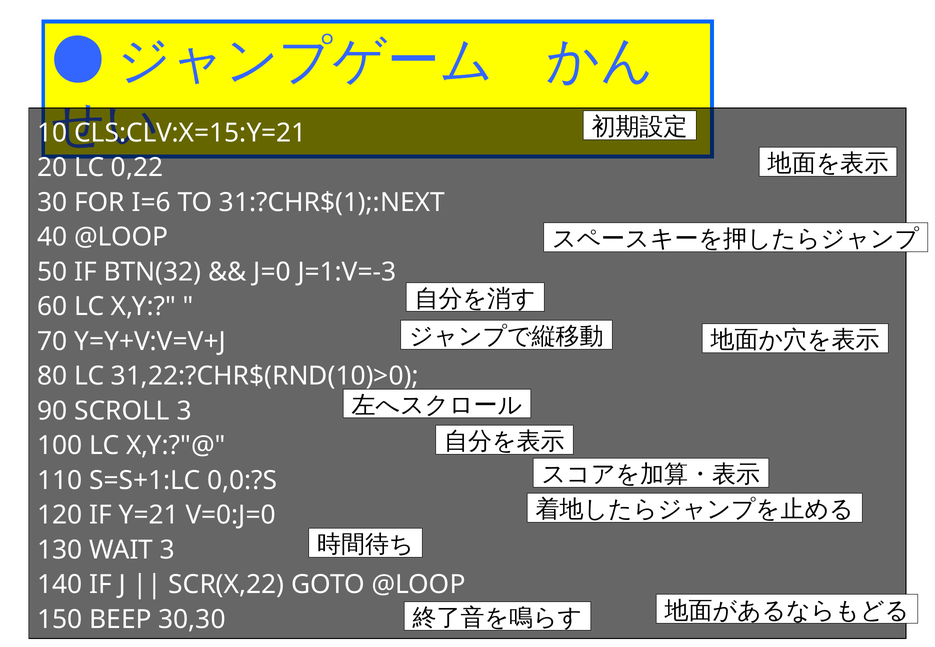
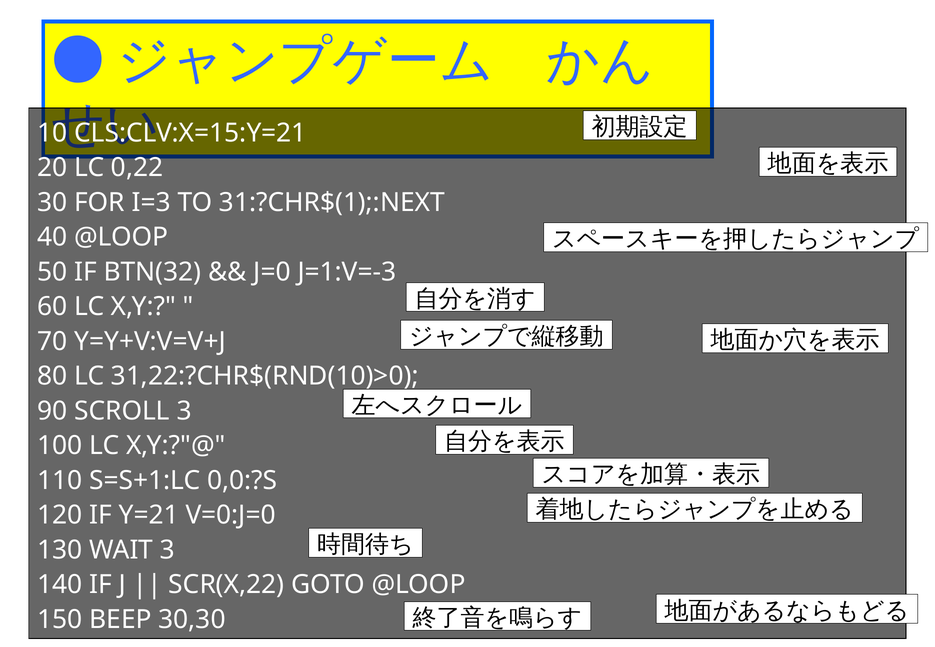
I=6: I=6 -> I=3
